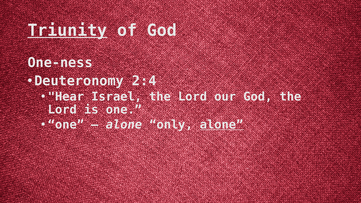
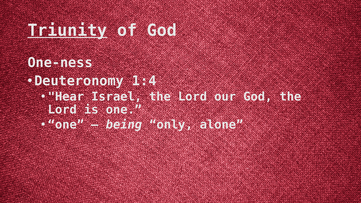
2:4: 2:4 -> 1:4
alone at (124, 125): alone -> being
alone at (222, 125) underline: present -> none
